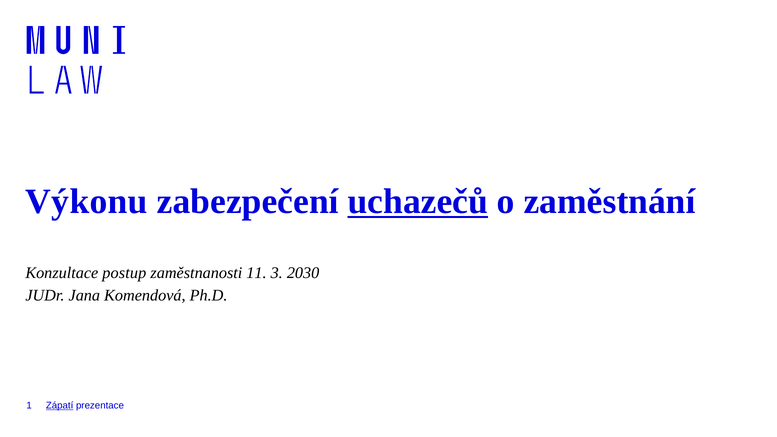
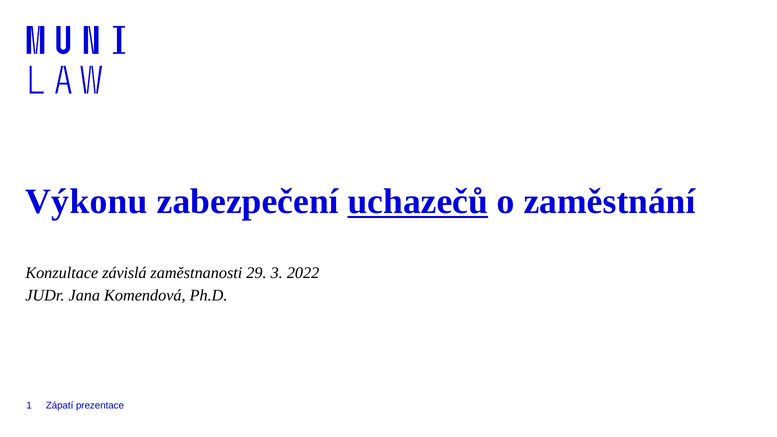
postup: postup -> závislá
11: 11 -> 29
2030: 2030 -> 2022
Zápatí underline: present -> none
